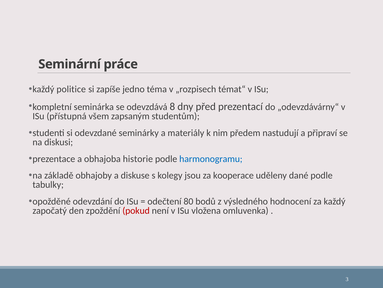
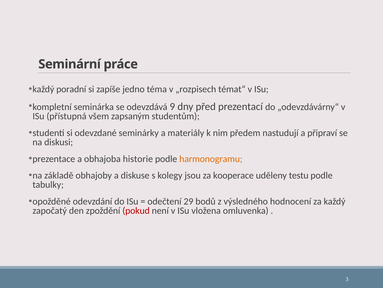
politice: politice -> poradní
8: 8 -> 9
harmonogramu colour: blue -> orange
dané: dané -> testu
80: 80 -> 29
